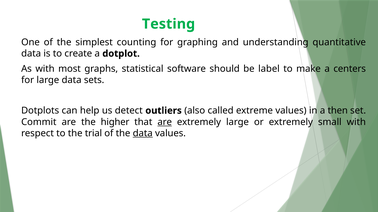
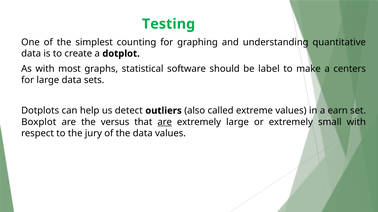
then: then -> earn
Commit: Commit -> Boxplot
higher: higher -> versus
trial: trial -> jury
data at (143, 134) underline: present -> none
